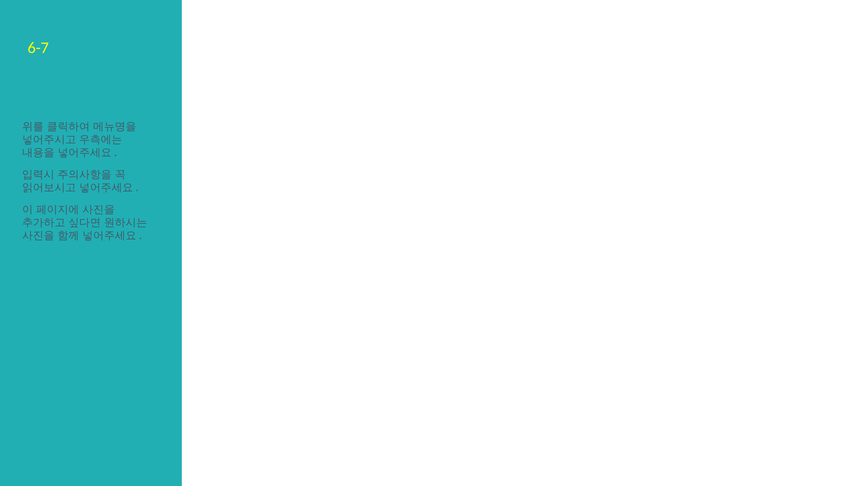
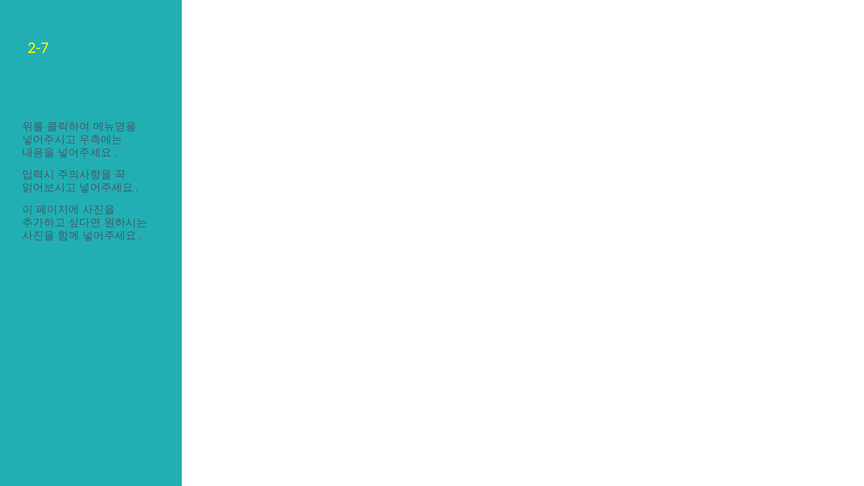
6-7: 6-7 -> 2-7
